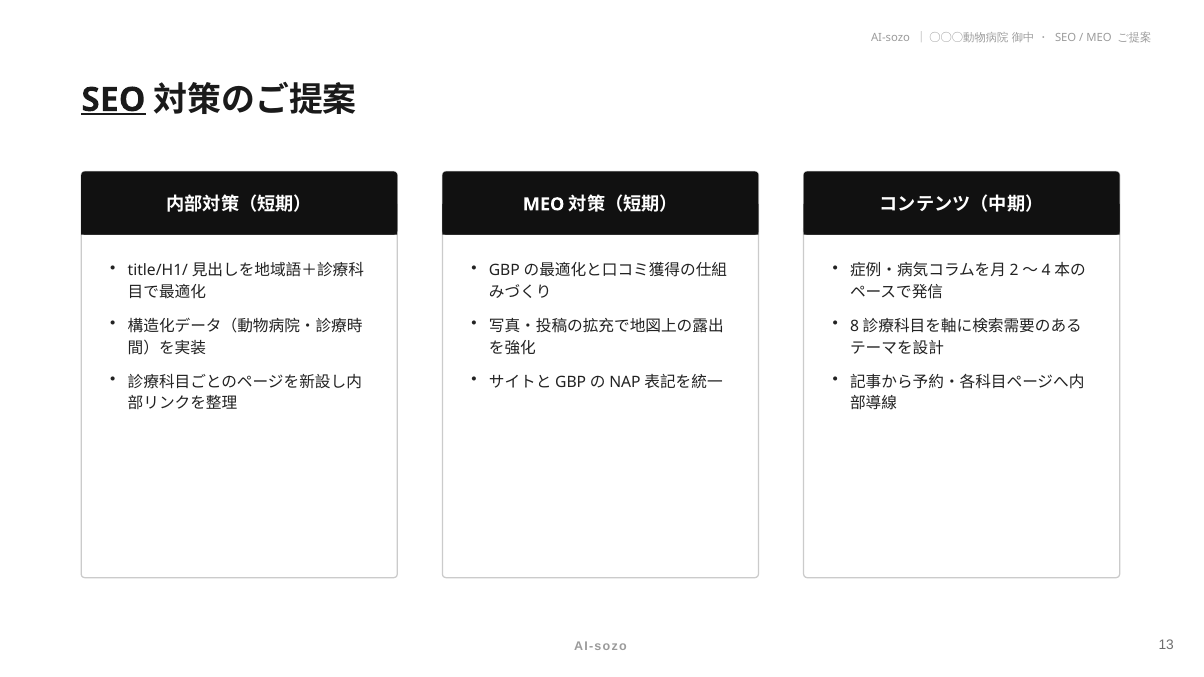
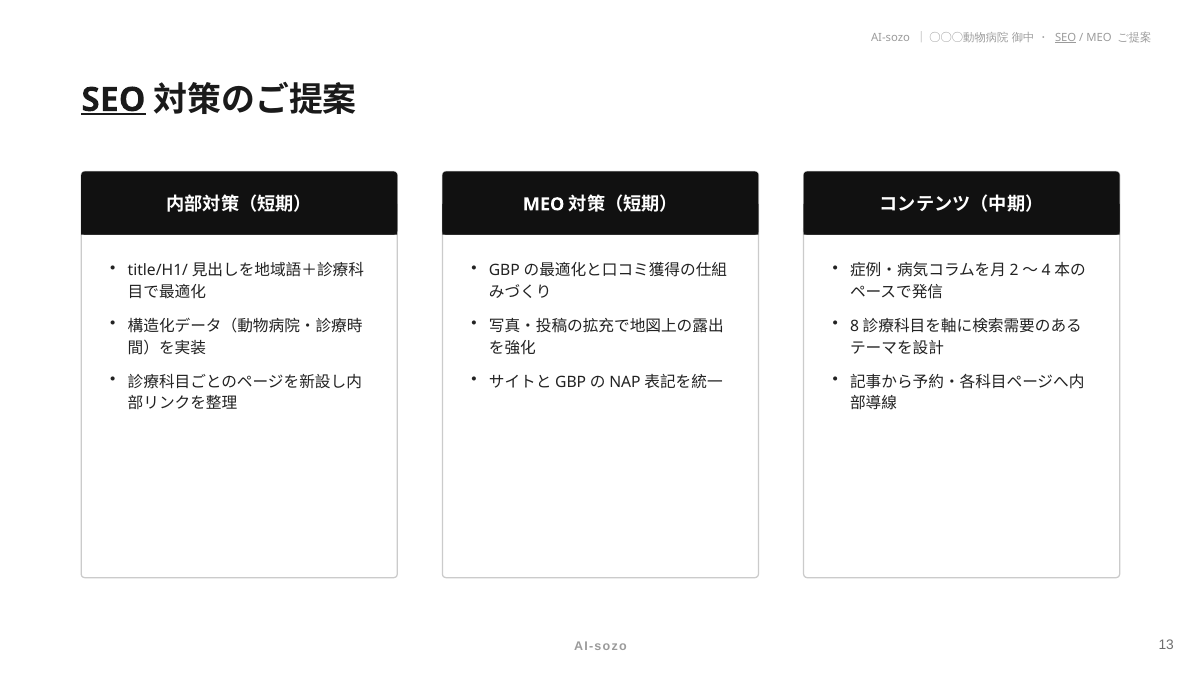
SEO at (1066, 38) underline: none -> present
